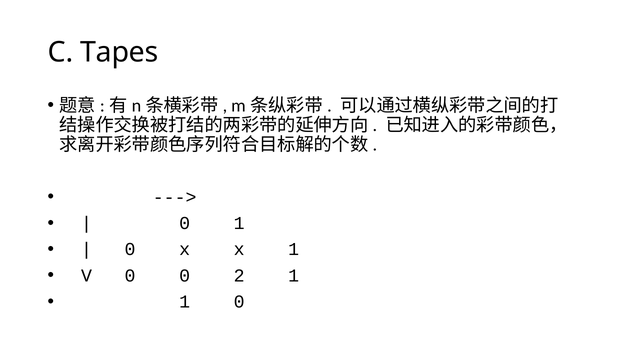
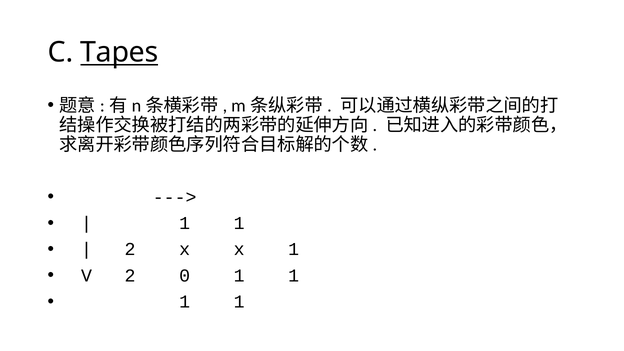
Tapes underline: none -> present
0 at (185, 223): 0 -> 1
0 at (130, 249): 0 -> 2
V 0: 0 -> 2
0 2: 2 -> 1
0 at (239, 302): 0 -> 1
